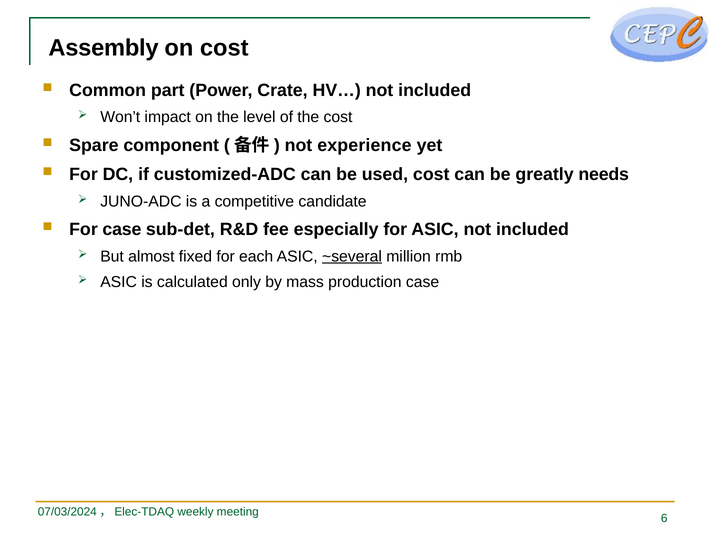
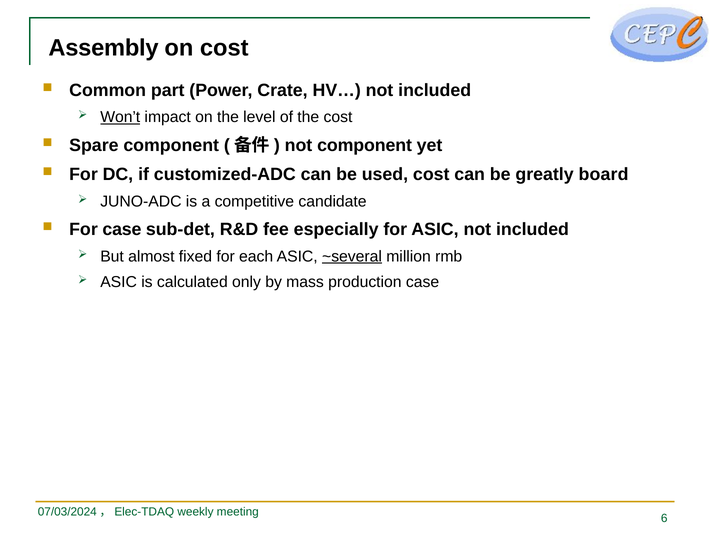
Won’t underline: none -> present
not experience: experience -> component
needs: needs -> board
